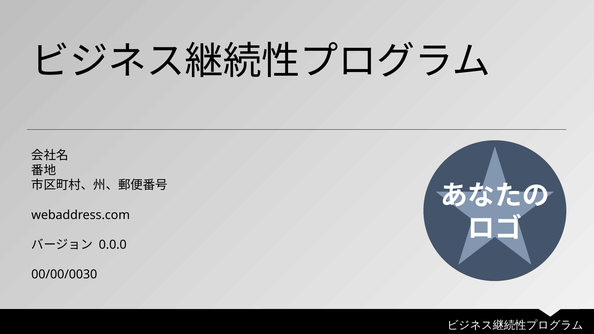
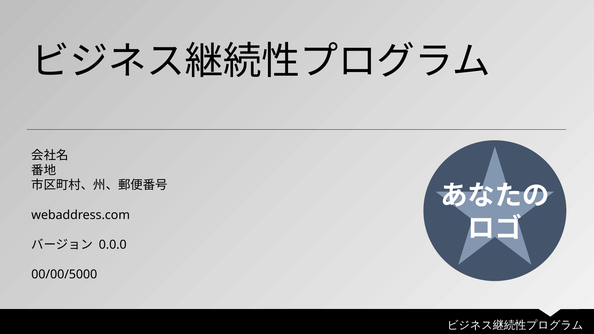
00/00/0030: 00/00/0030 -> 00/00/5000
